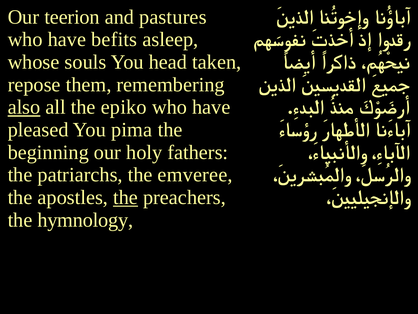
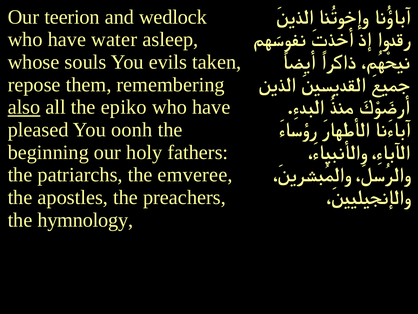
pastures: pastures -> wedlock
befits: befits -> water
head: head -> evils
pima: pima -> oonh
the at (126, 197) underline: present -> none
